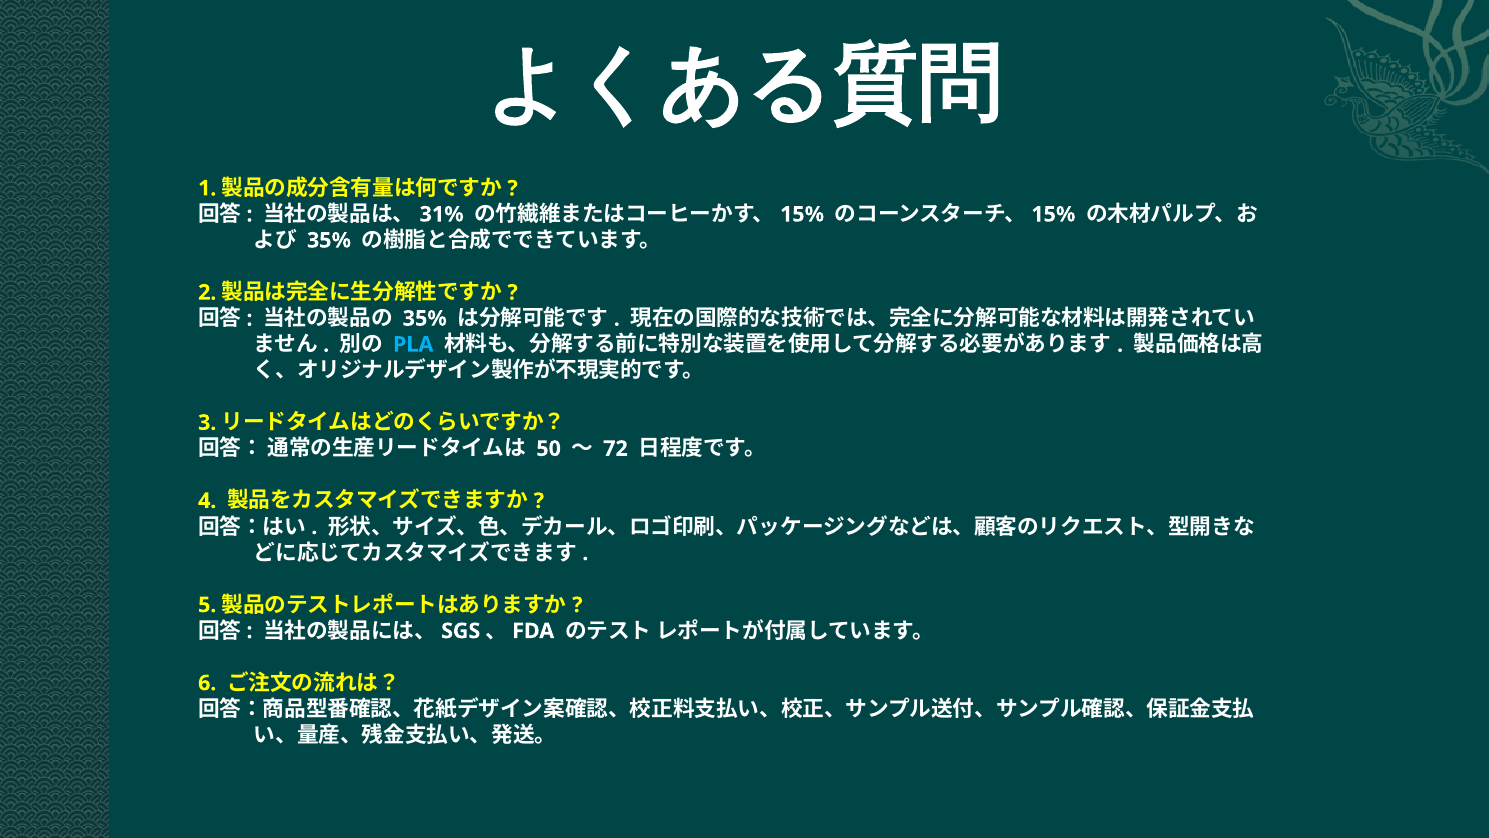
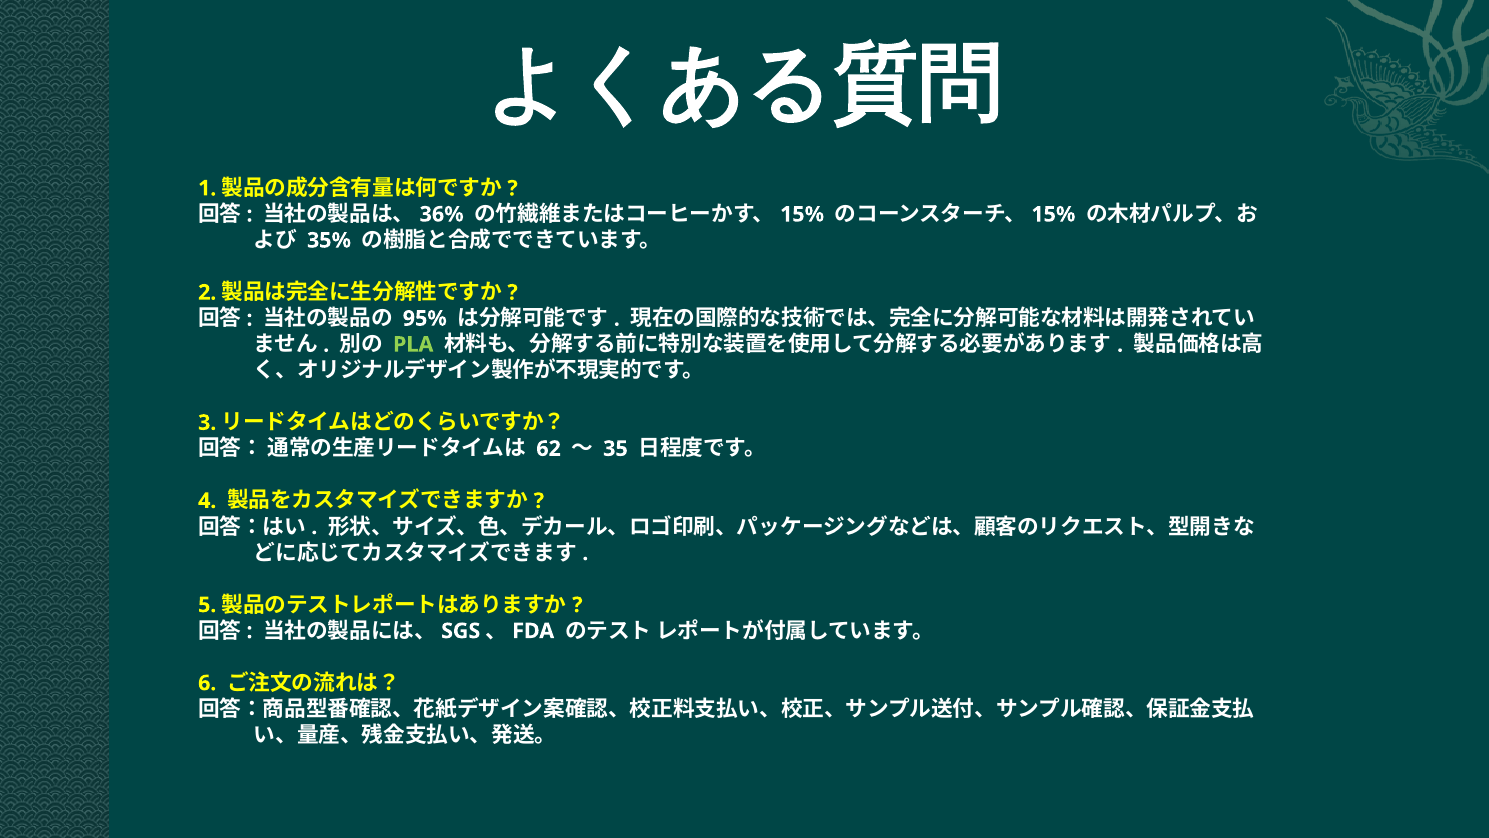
31%: 31% -> 36%
35% at (425, 318): 35% -> 95%
PLA colour: light blue -> light green
50: 50 -> 62
72: 72 -> 35
